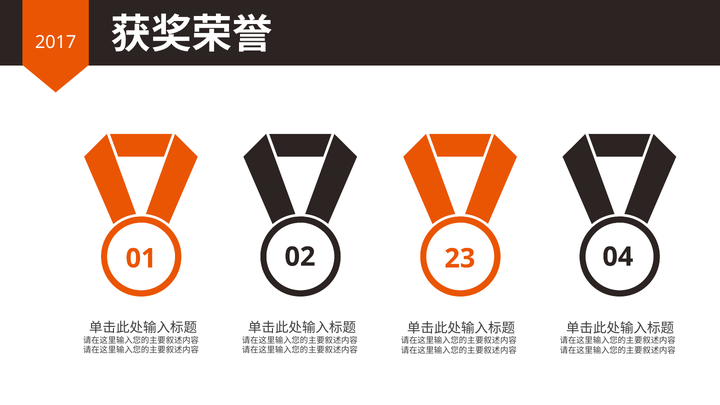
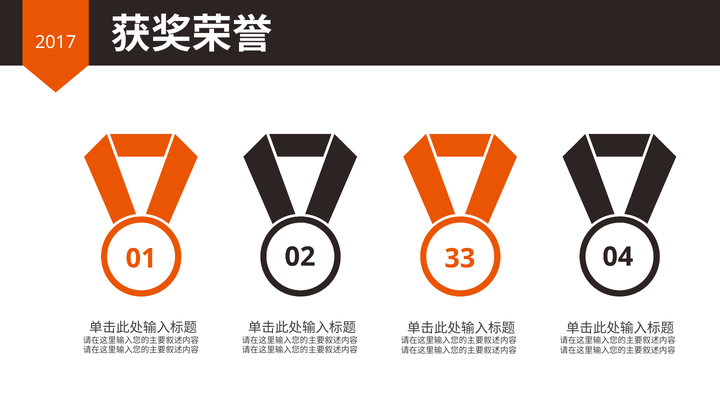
23: 23 -> 33
